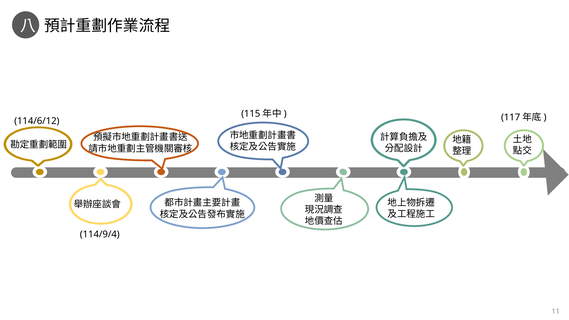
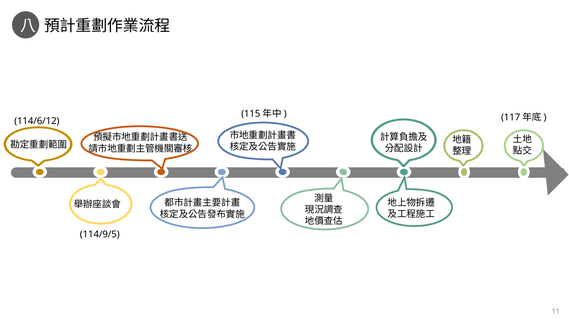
114/9/4: 114/9/4 -> 114/9/5
